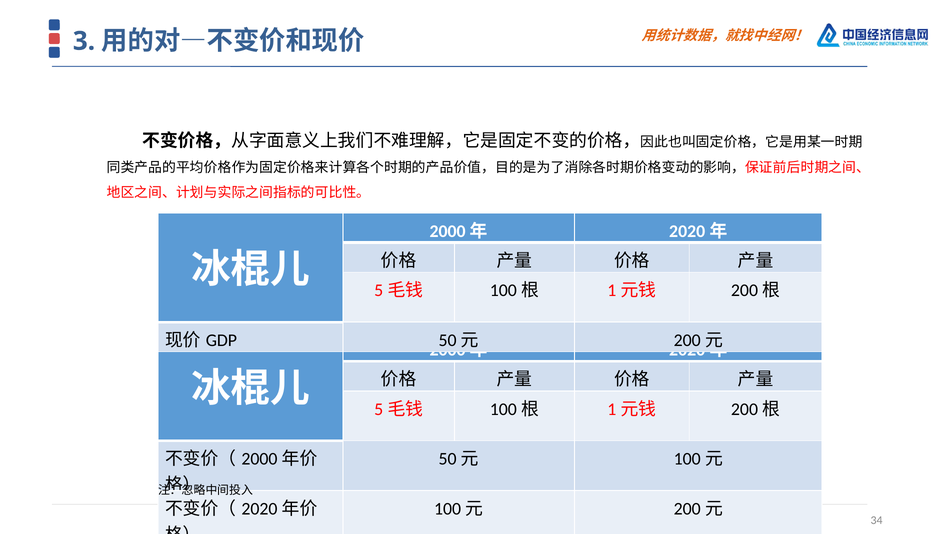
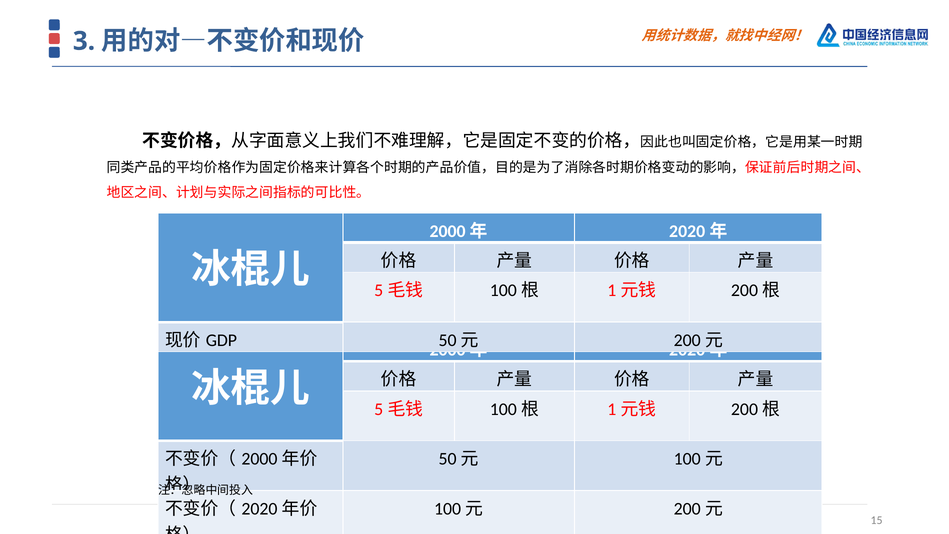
34: 34 -> 15
